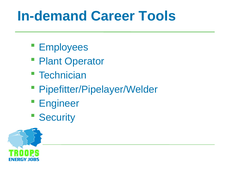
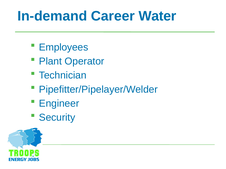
Tools: Tools -> Water
